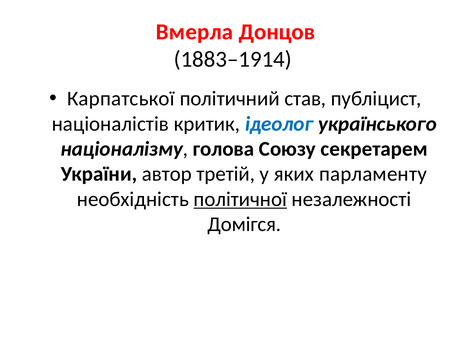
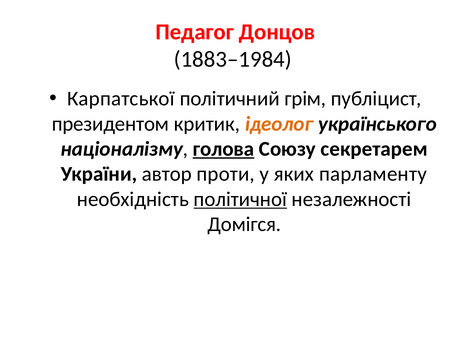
Вмерла: Вмерла -> Педагог
1883–1914: 1883–1914 -> 1883–1984
став: став -> грім
націоналістів: націоналістів -> президентом
ідеолог colour: blue -> orange
голова underline: none -> present
третій: третій -> проти
